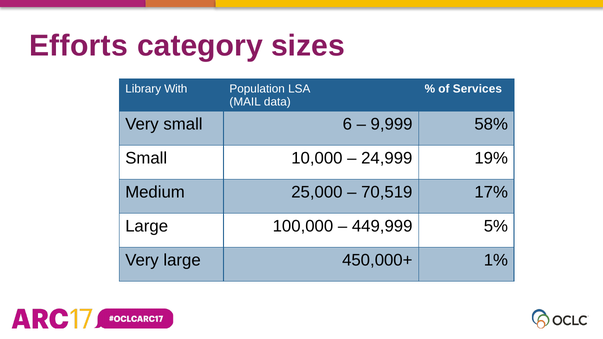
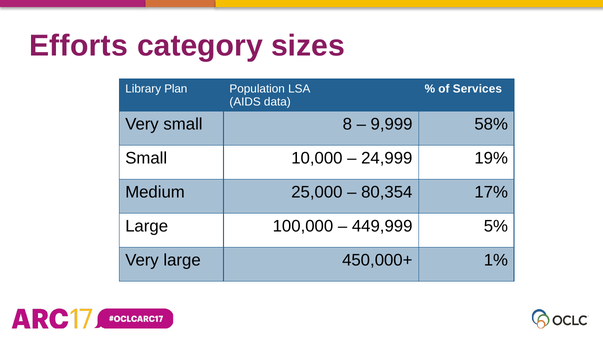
With: With -> Plan
MAIL: MAIL -> AIDS
6: 6 -> 8
70,519: 70,519 -> 80,354
